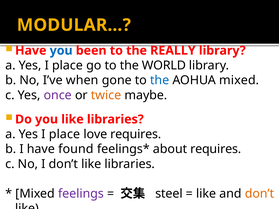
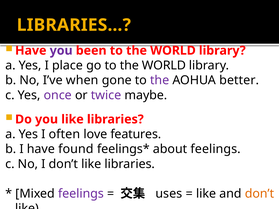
MODULAR…: MODULAR… -> LIBRARIES…
you at (61, 51) colour: blue -> purple
been to the REALLY: REALLY -> WORLD
the at (160, 80) colour: blue -> purple
AOHUA mixed: mixed -> better
twice colour: orange -> purple
place at (64, 134): place -> often
love requires: requires -> features
about requires: requires -> feelings
steel: steel -> uses
